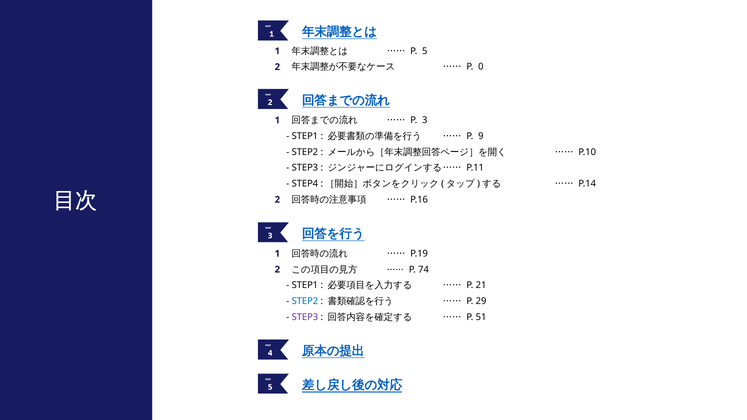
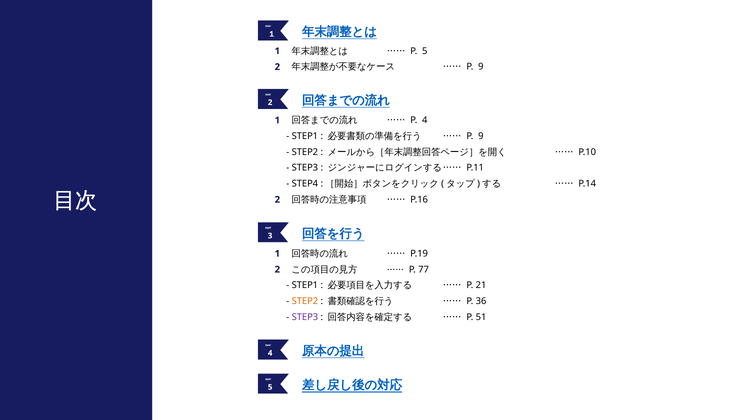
0 at (481, 67): 0 -> 9
P 3: 3 -> 4
74: 74 -> 77
STEP2 at (305, 301) colour: blue -> orange
29: 29 -> 36
